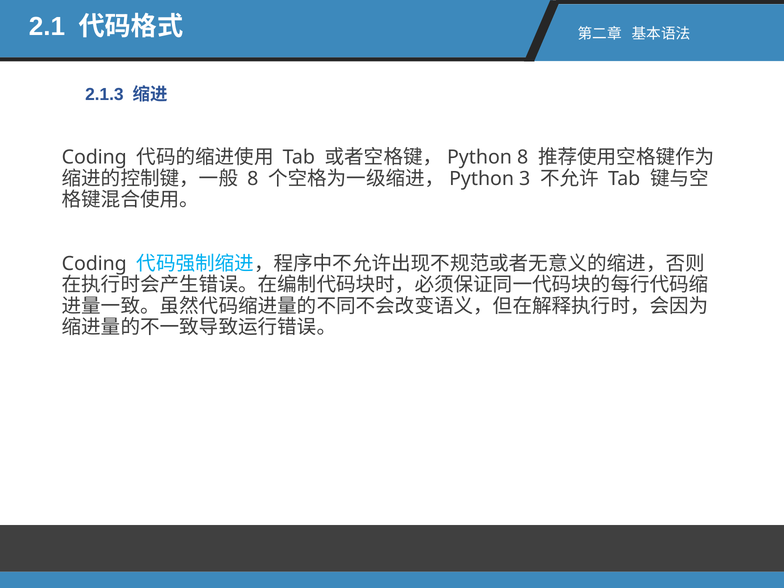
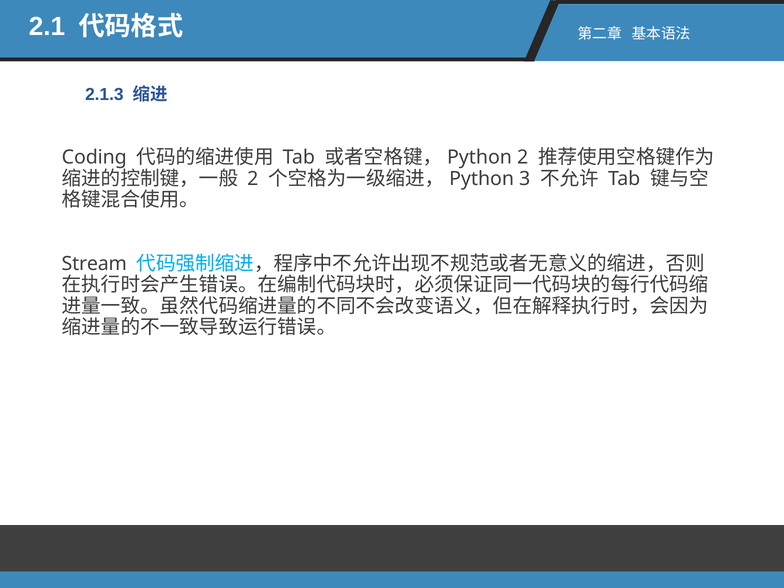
8 at (523, 157): 8 -> 2
8 at (253, 179): 8 -> 2
Coding at (94, 264): Coding -> Stream
